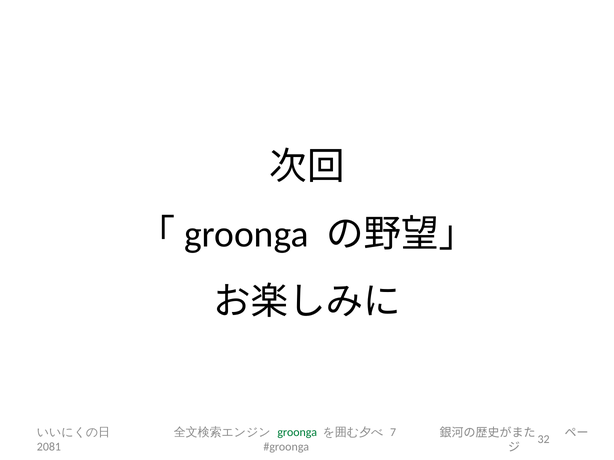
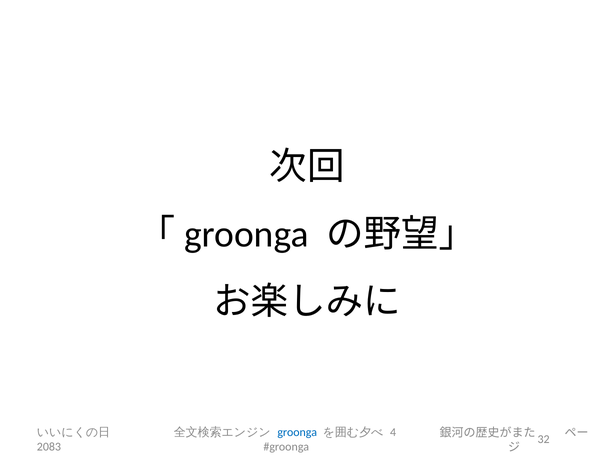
groonga colour: green -> blue
7: 7 -> 4
2081: 2081 -> 2083
